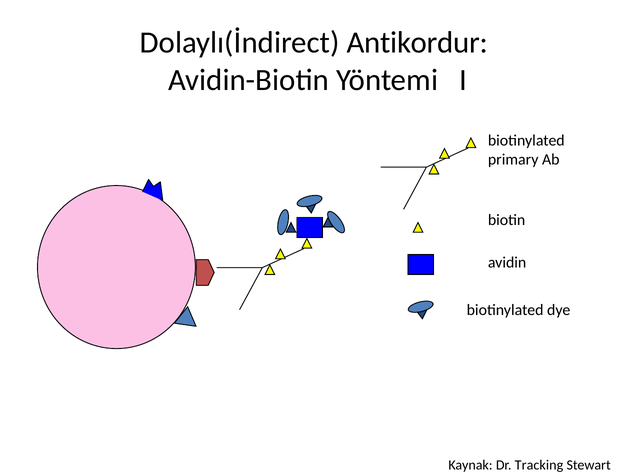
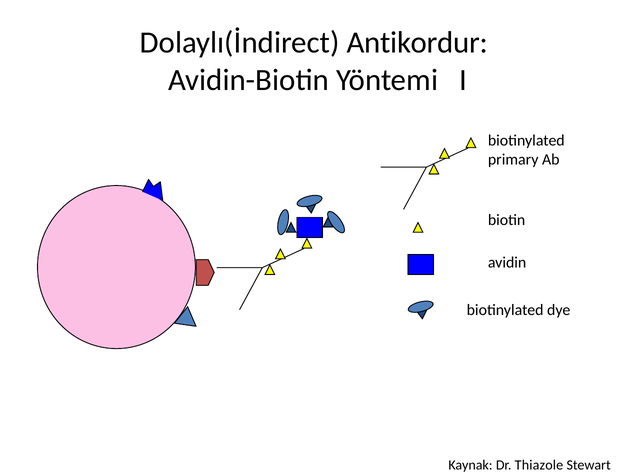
Tracking: Tracking -> Thiazole
